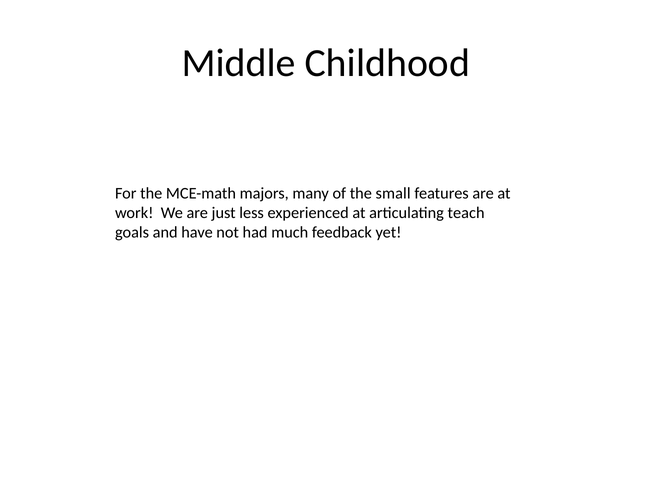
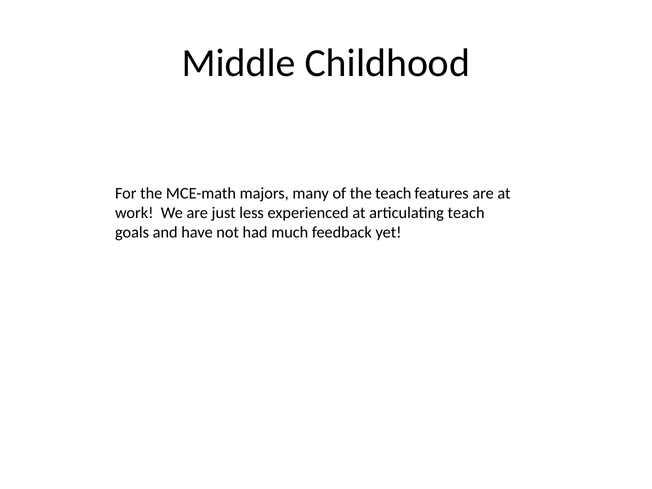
the small: small -> teach
